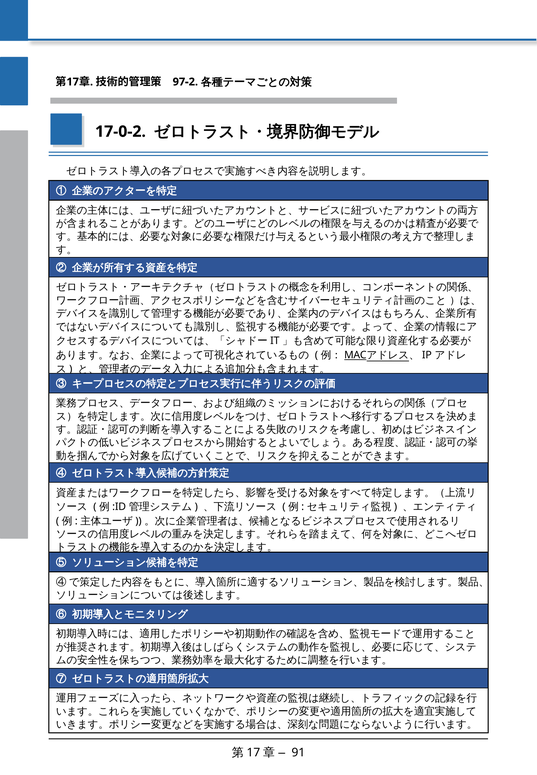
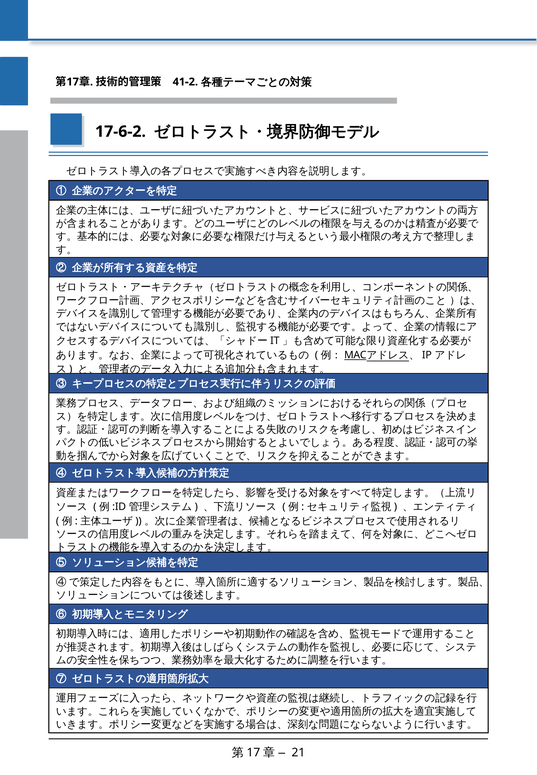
97-2: 97-2 -> 41-2
17-0-2: 17-0-2 -> 17-6-2
91: 91 -> 21
